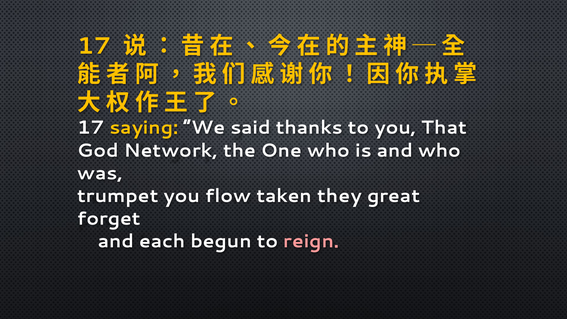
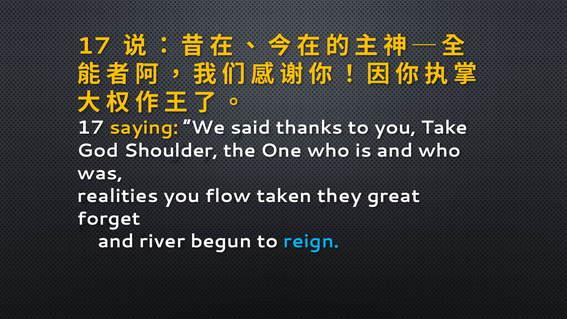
That: That -> Take
Network: Network -> Shoulder
trumpet: trumpet -> realities
each: each -> river
reign colour: pink -> light blue
